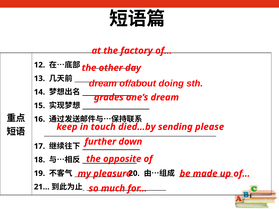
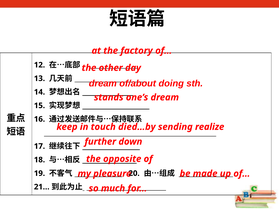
grades: grades -> stands
please: please -> realize
